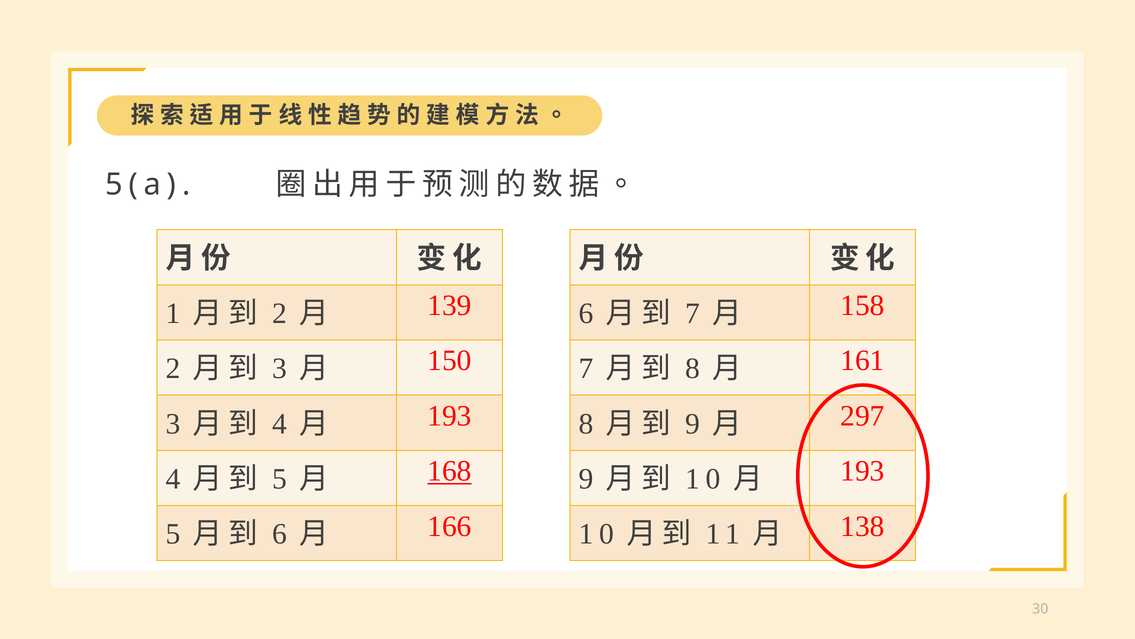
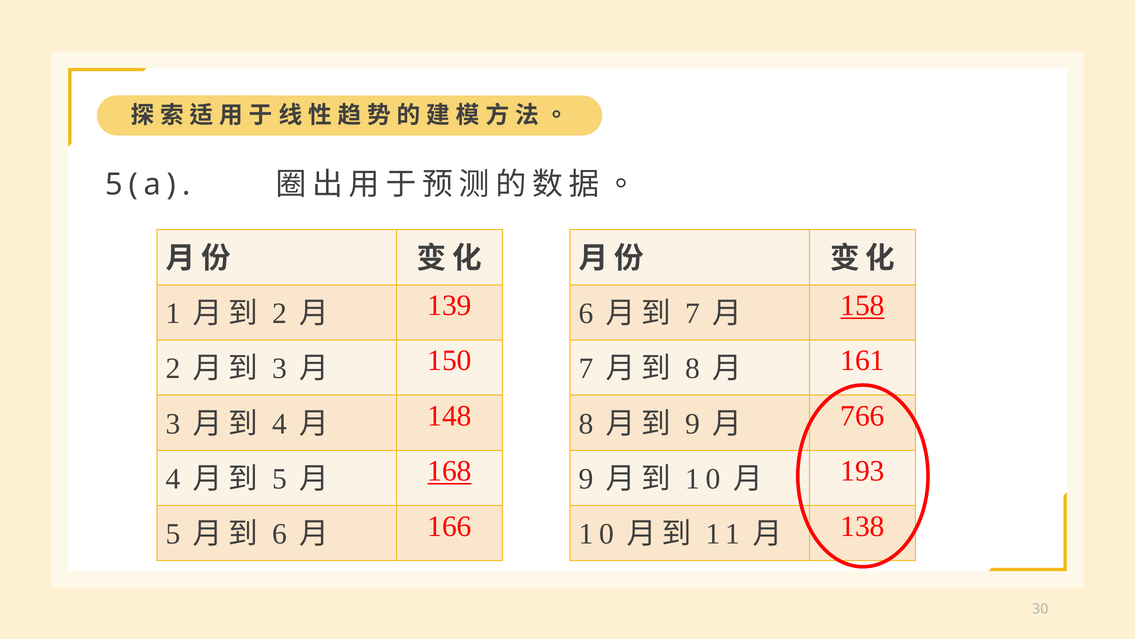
158 underline: none -> present
193 at (449, 416): 193 -> 148
297: 297 -> 766
